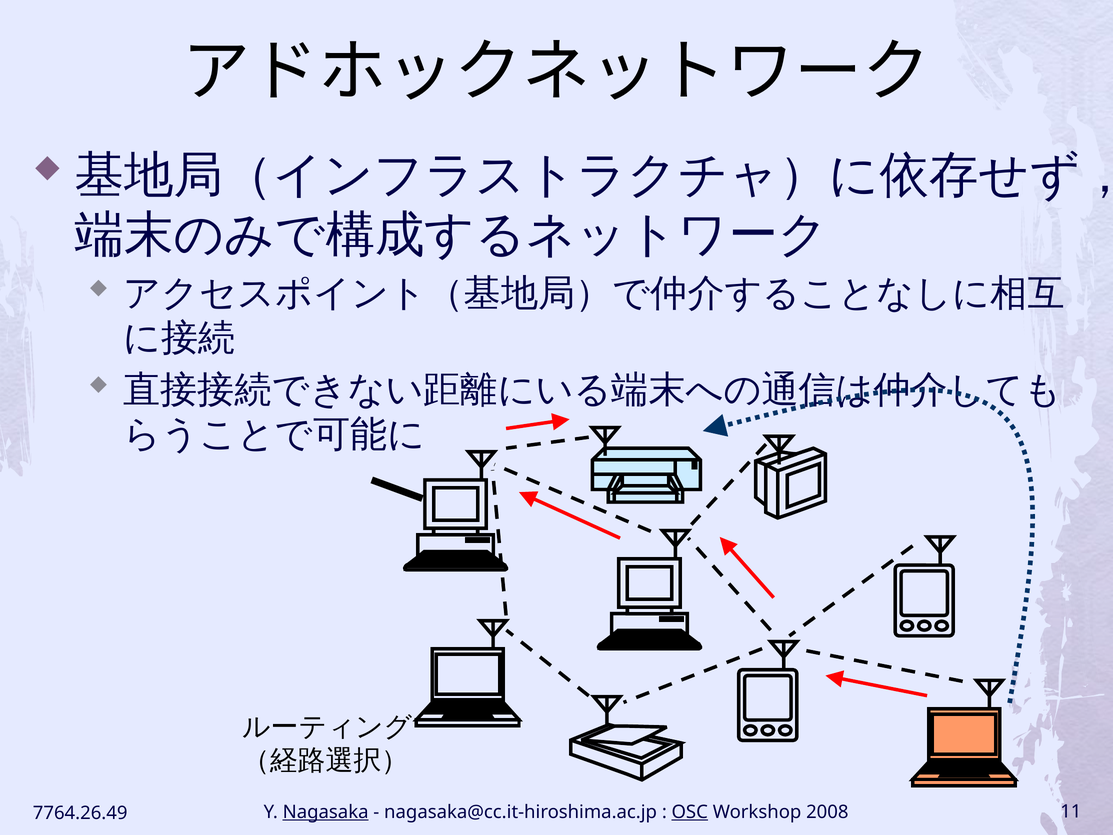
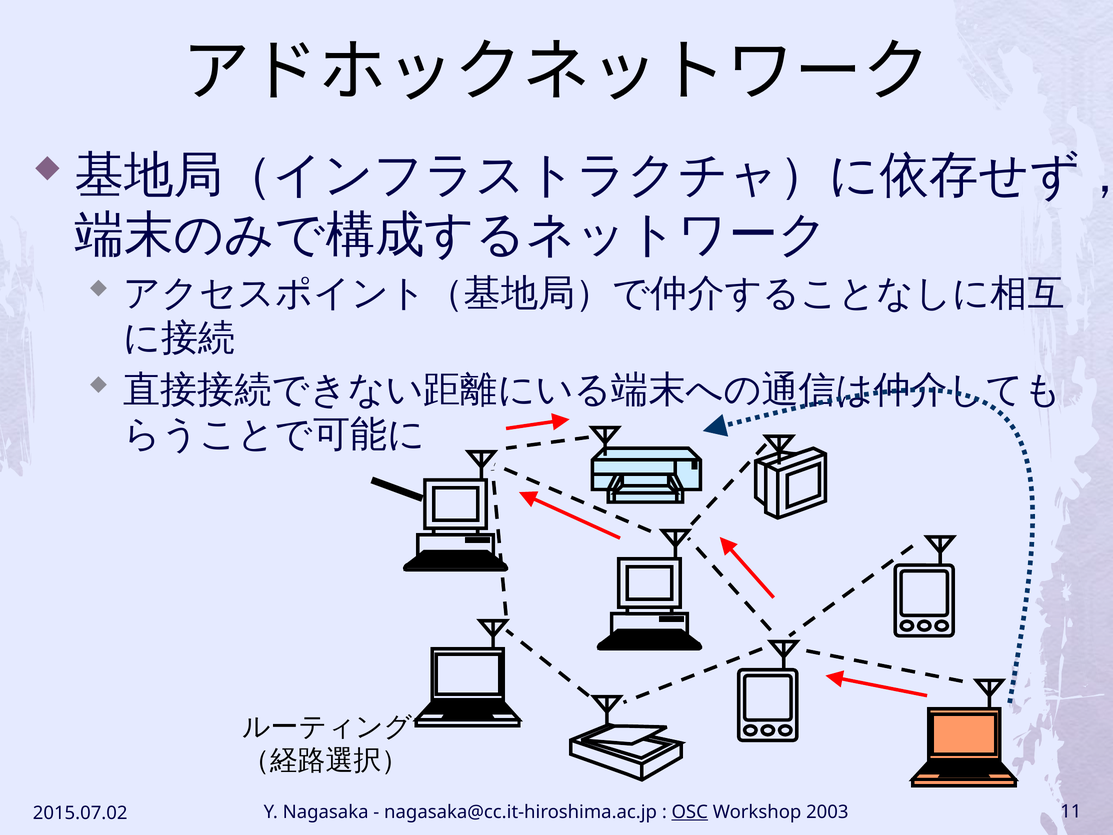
Nagasaka underline: present -> none
2008: 2008 -> 2003
7764.26.49: 7764.26.49 -> 2015.07.02
